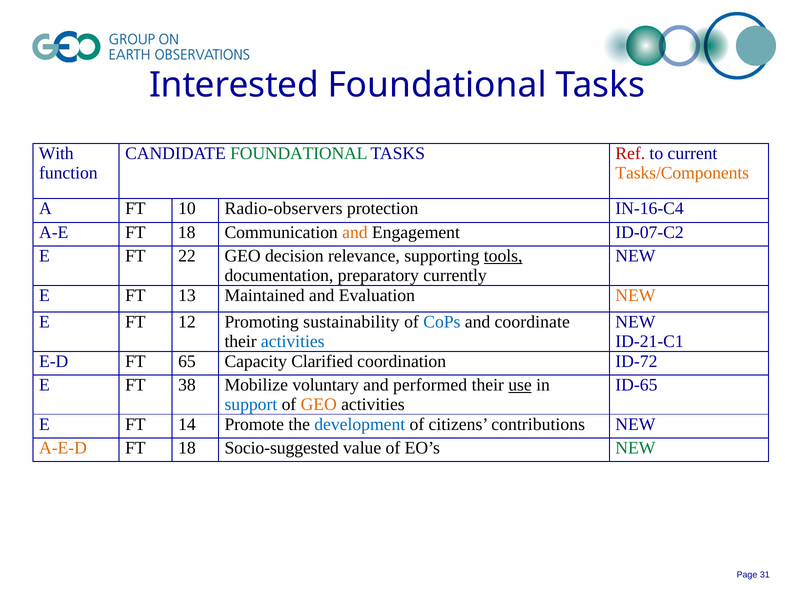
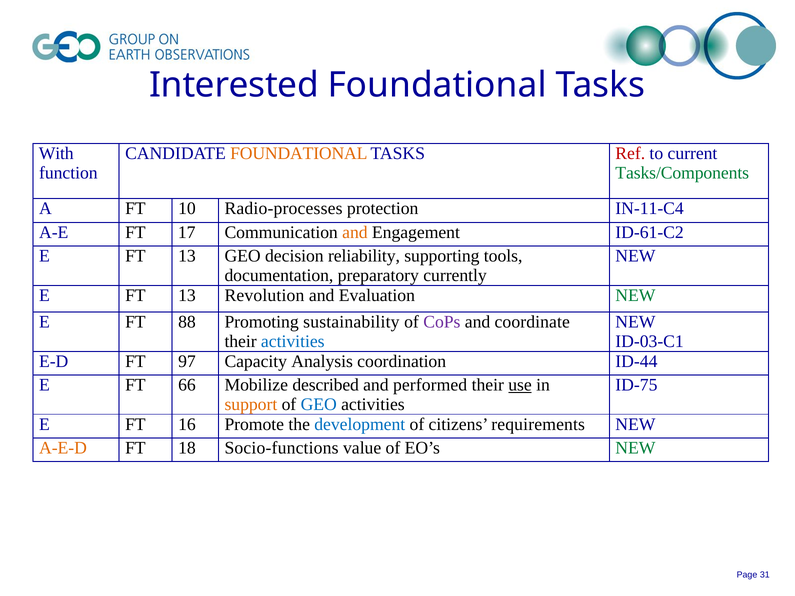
FOUNDATIONAL at (299, 153) colour: green -> orange
Tasks/Components colour: orange -> green
Radio-observers: Radio-observers -> Radio-processes
IN-16-C4: IN-16-C4 -> IN-11-C4
A-E FT 18: 18 -> 17
ID-07-C2: ID-07-C2 -> ID-61-C2
22 at (187, 256): 22 -> 13
relevance: relevance -> reliability
tools underline: present -> none
Maintained: Maintained -> Revolution
NEW at (635, 295) colour: orange -> green
12: 12 -> 88
CoPs colour: blue -> purple
ID-21-C1: ID-21-C1 -> ID-03-C1
65: 65 -> 97
Clarified: Clarified -> Analysis
ID-72: ID-72 -> ID-44
38: 38 -> 66
voluntary: voluntary -> described
ID-65: ID-65 -> ID-75
support colour: blue -> orange
GEO at (319, 405) colour: orange -> blue
14: 14 -> 16
contributions: contributions -> requirements
Socio-suggested: Socio-suggested -> Socio-functions
